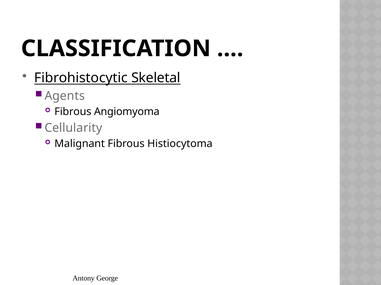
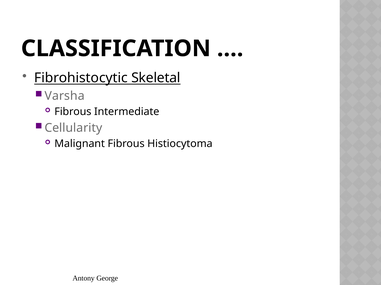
Agents: Agents -> Varsha
Angiomyoma: Angiomyoma -> Intermediate
